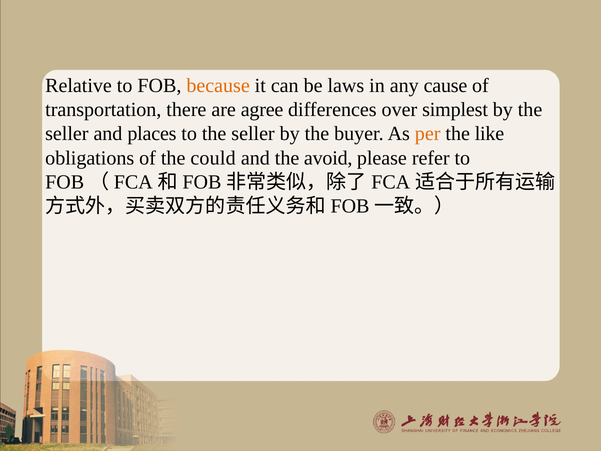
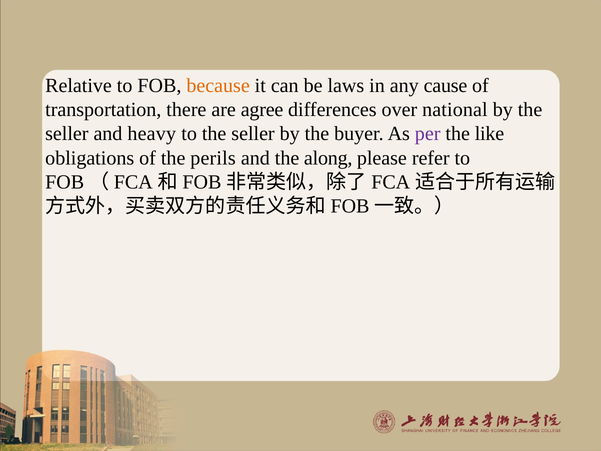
simplest: simplest -> national
places: places -> heavy
per colour: orange -> purple
could: could -> perils
avoid: avoid -> along
